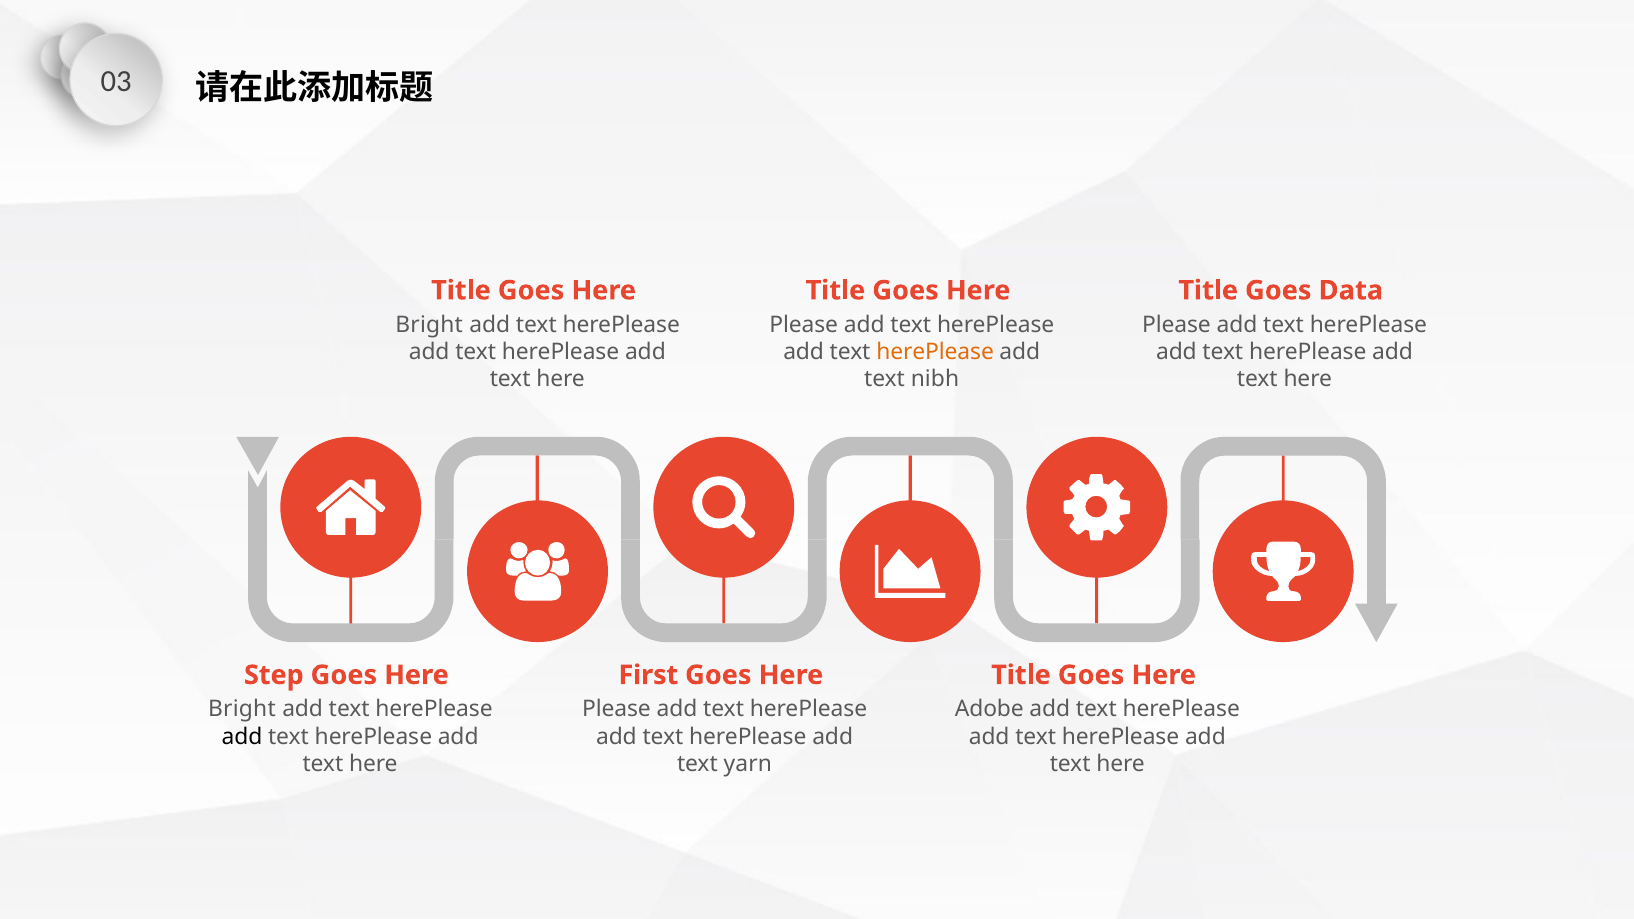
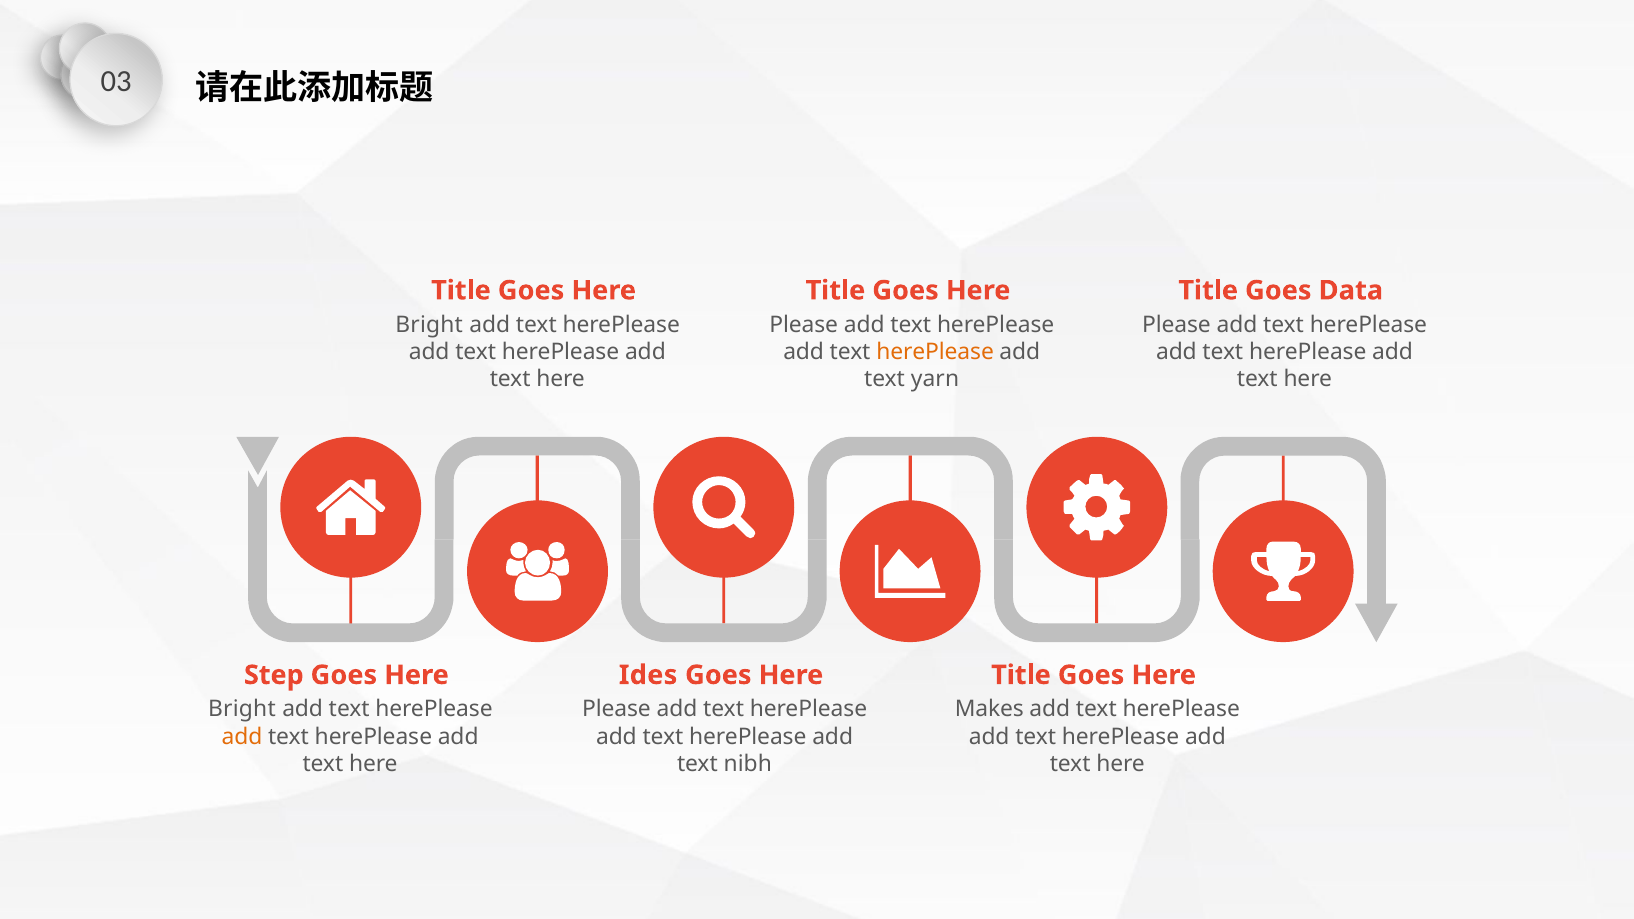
nibh: nibh -> yarn
First: First -> Ides
Adobe: Adobe -> Makes
add at (242, 737) colour: black -> orange
yarn: yarn -> nibh
